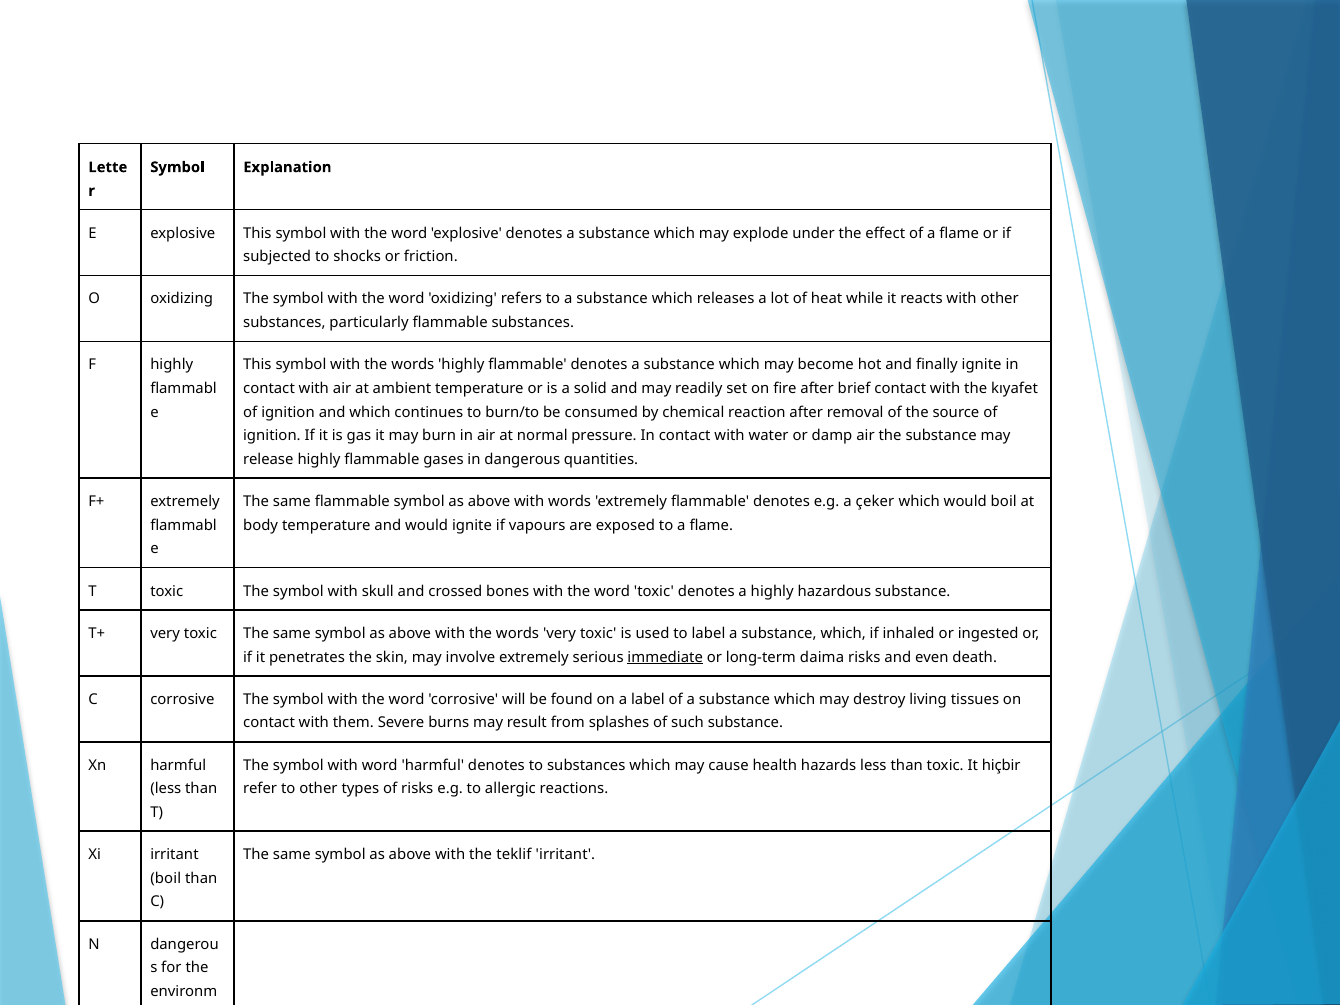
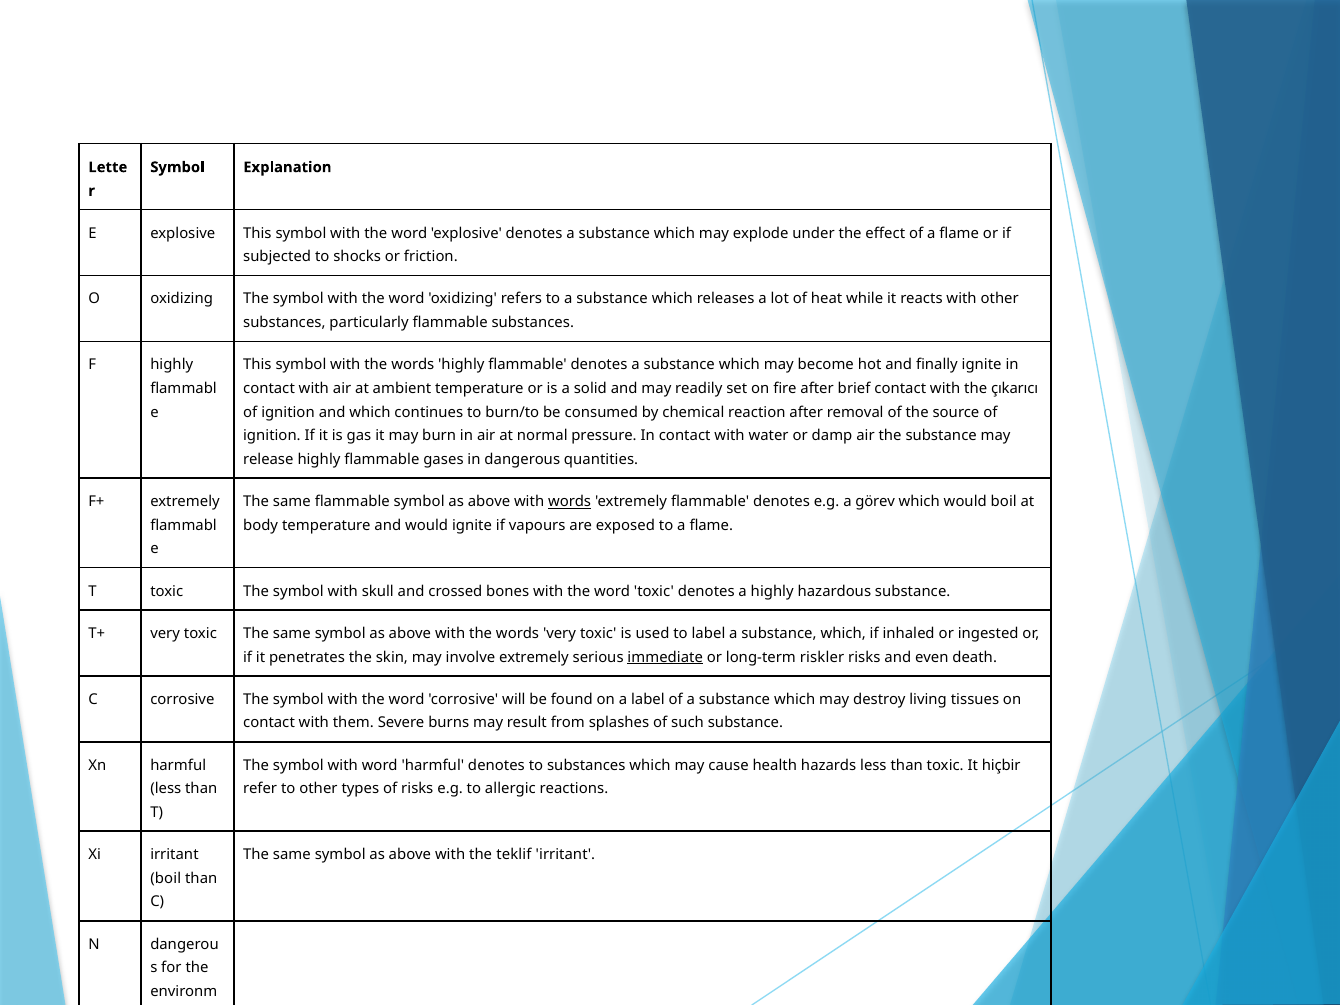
kıyafet: kıyafet -> çıkarıcı
words at (570, 502) underline: none -> present
çeker: çeker -> görev
daima: daima -> riskler
